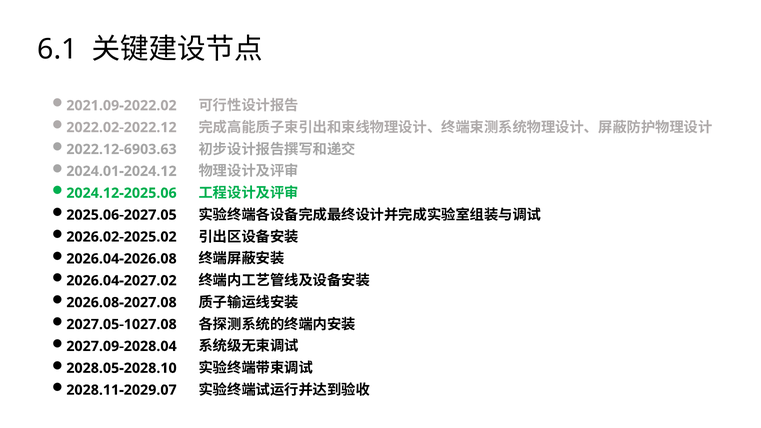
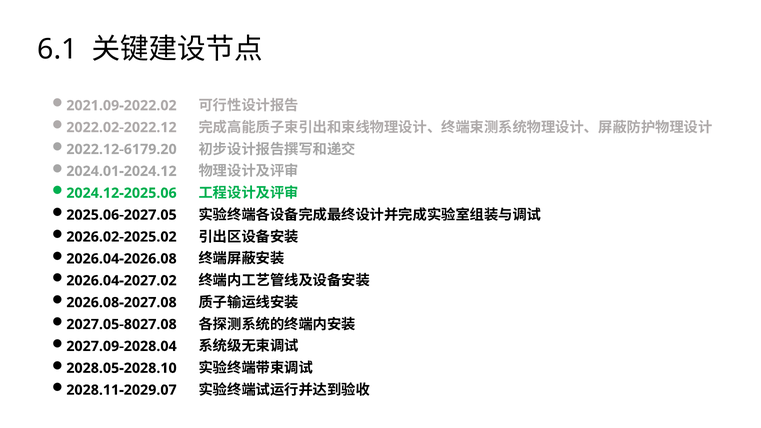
2022.12-6903.63: 2022.12-6903.63 -> 2022.12-6179.20
2027.05-1027.08: 2027.05-1027.08 -> 2027.05-8027.08
